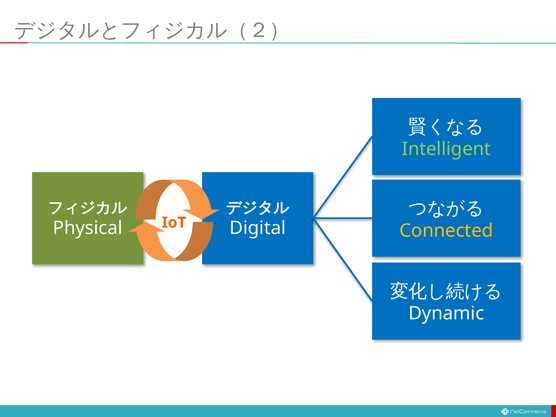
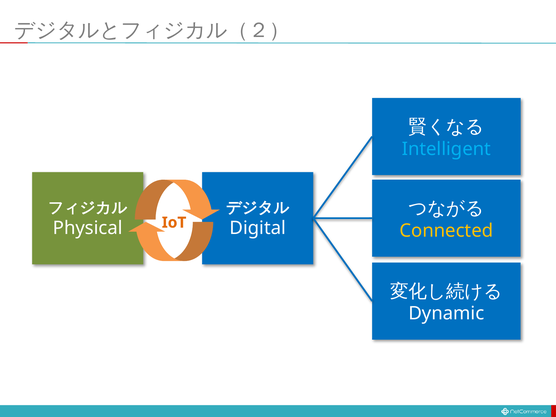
Intelligent colour: light green -> light blue
